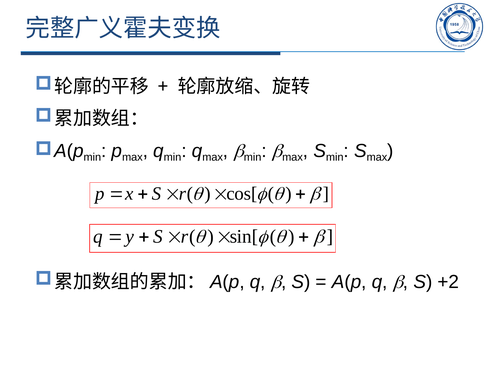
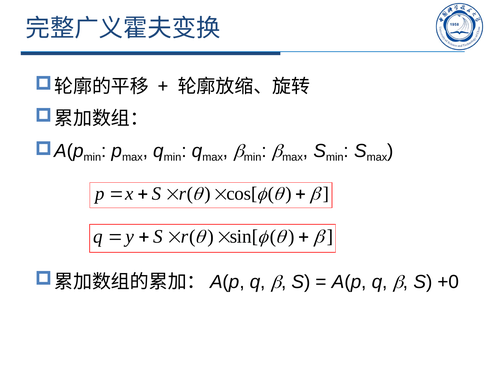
+2: +2 -> +0
